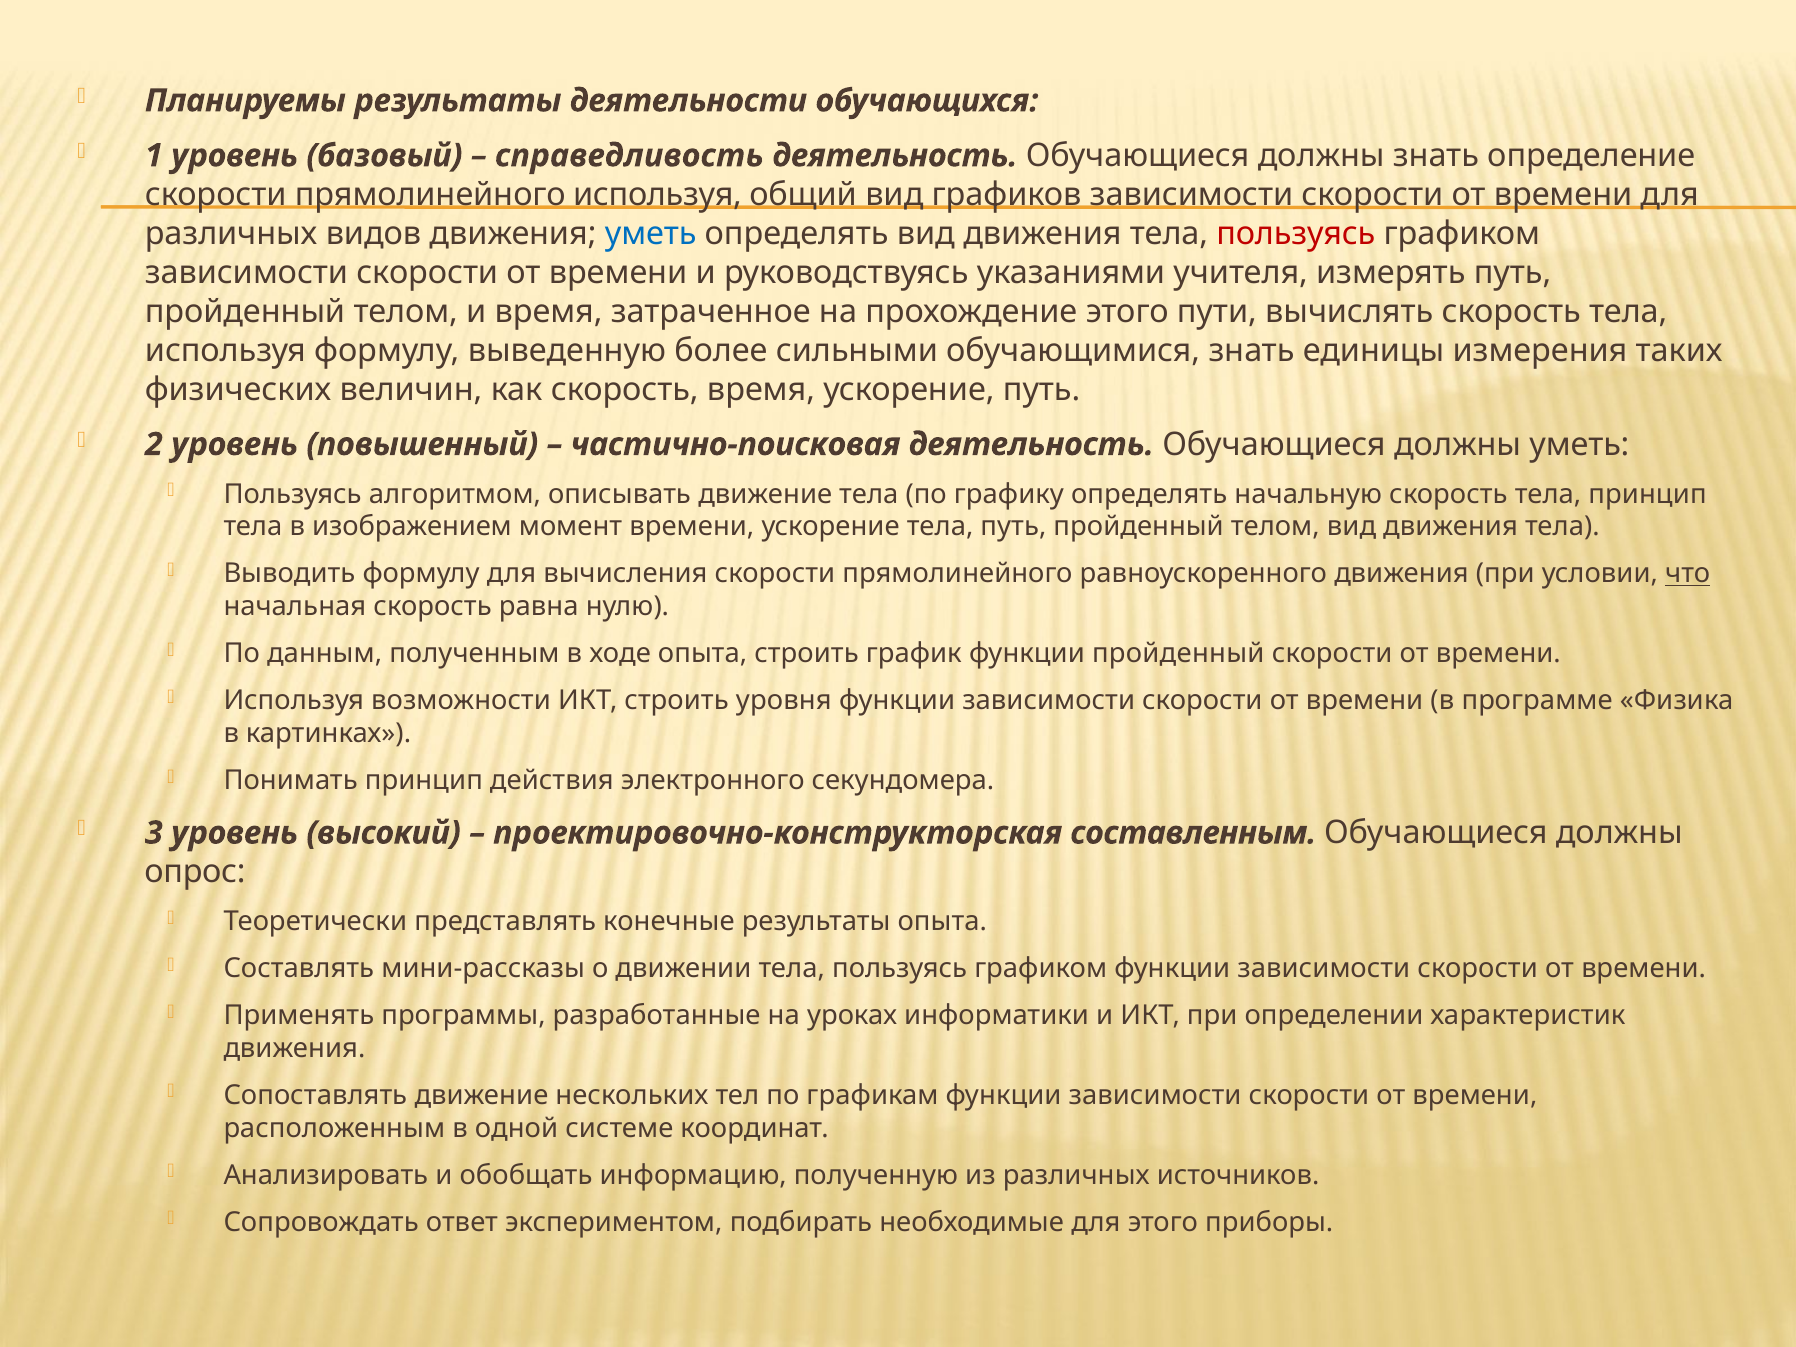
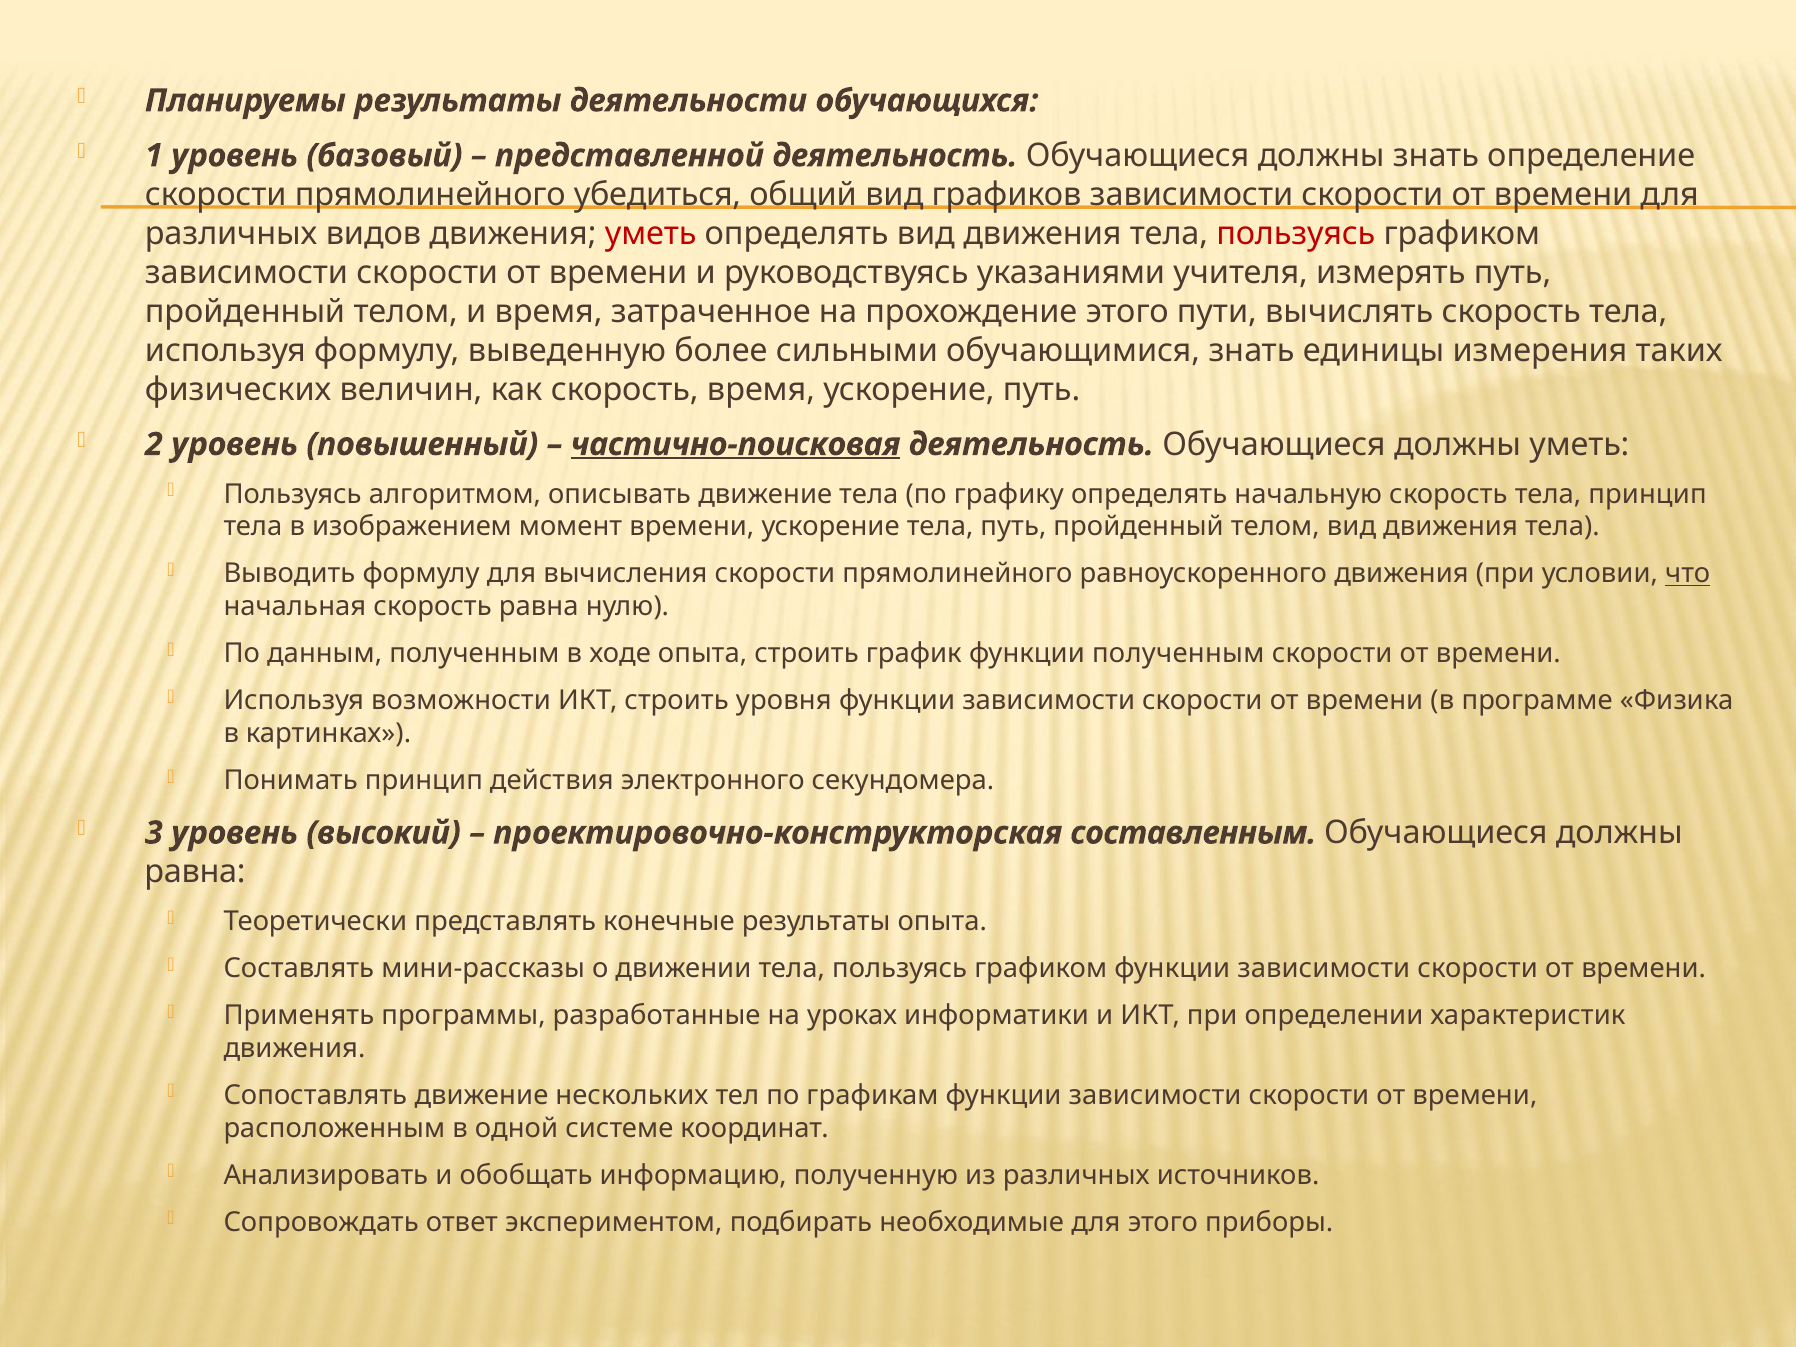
справедливость: справедливость -> представленной
прямолинейного используя: используя -> убедиться
уметь at (651, 234) colour: blue -> red
частично-поисковая underline: none -> present
функции пройденный: пройденный -> полученным
опрос at (195, 872): опрос -> равна
